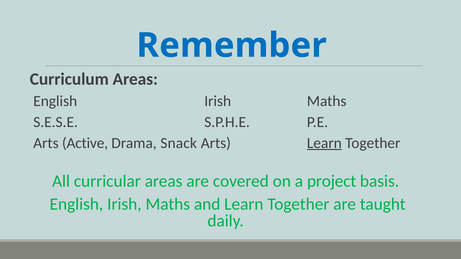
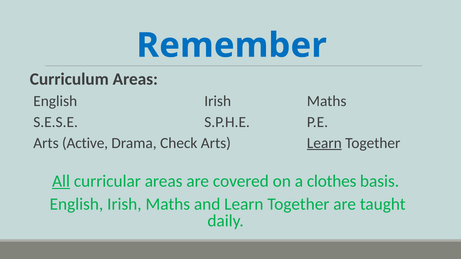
Snack: Snack -> Check
All underline: none -> present
project: project -> clothes
